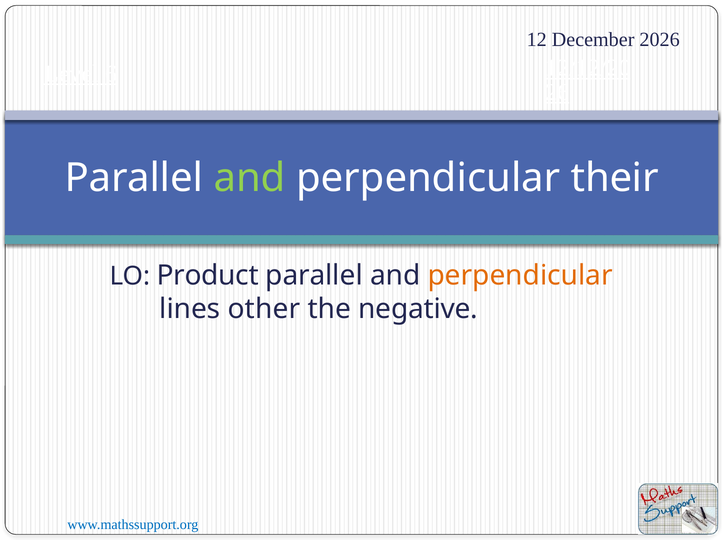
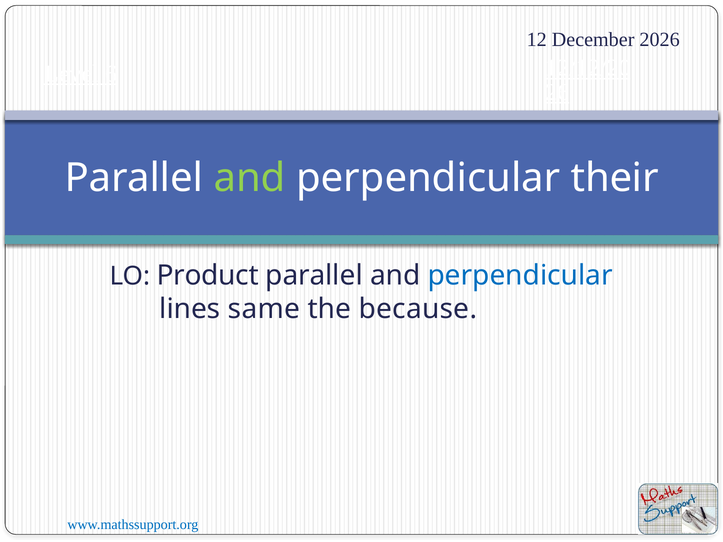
perpendicular at (520, 275) colour: orange -> blue
other: other -> same
negative: negative -> because
